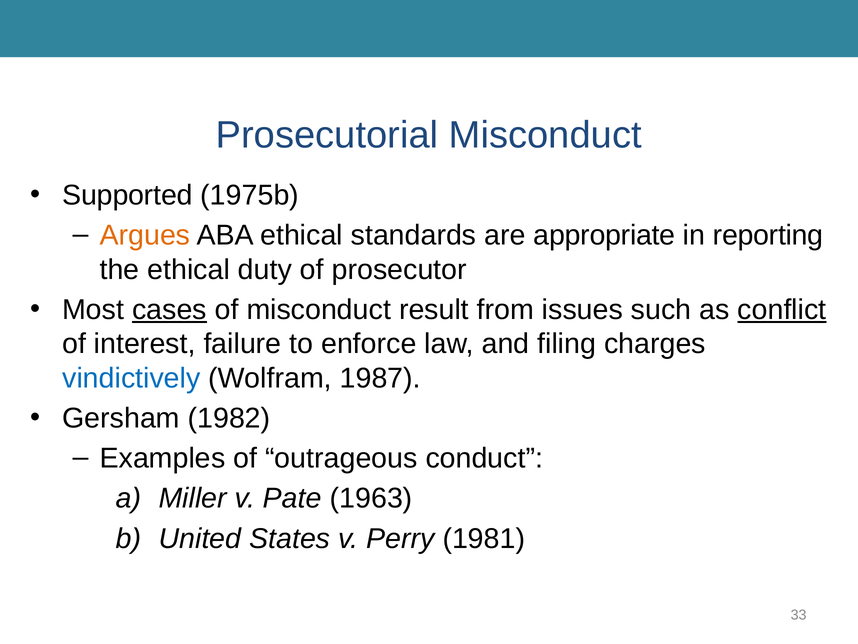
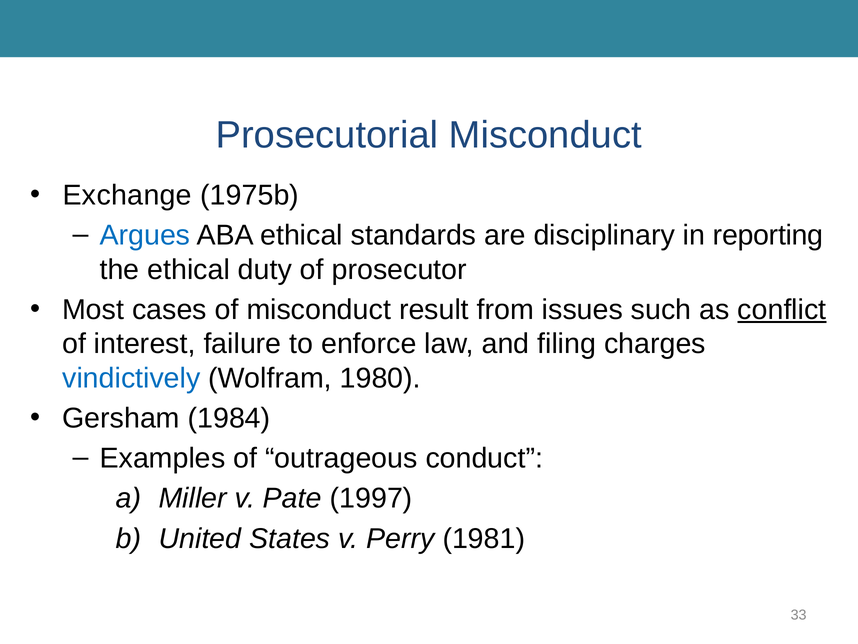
Supported: Supported -> Exchange
Argues colour: orange -> blue
appropriate: appropriate -> disciplinary
cases underline: present -> none
1987: 1987 -> 1980
1982: 1982 -> 1984
1963: 1963 -> 1997
